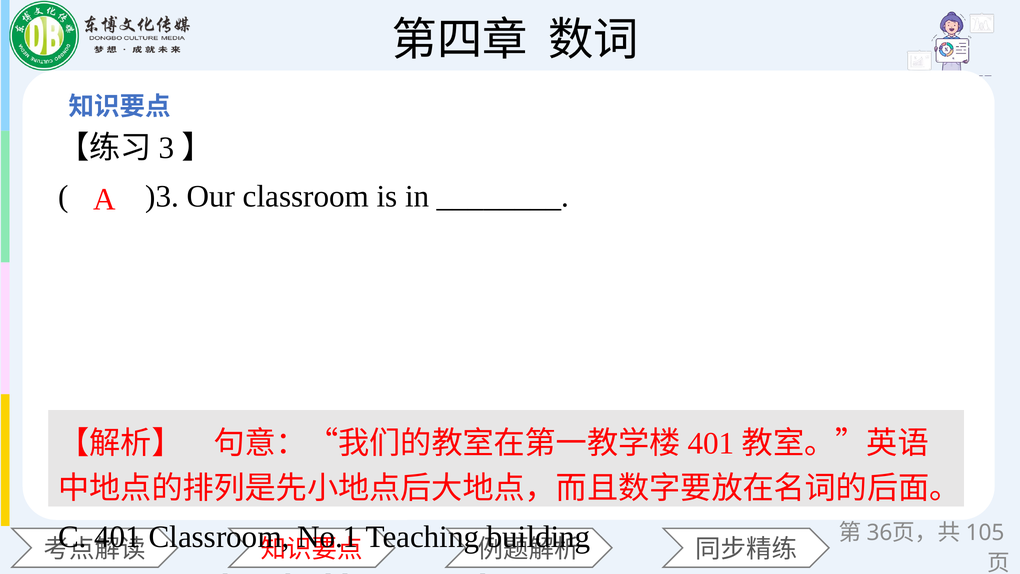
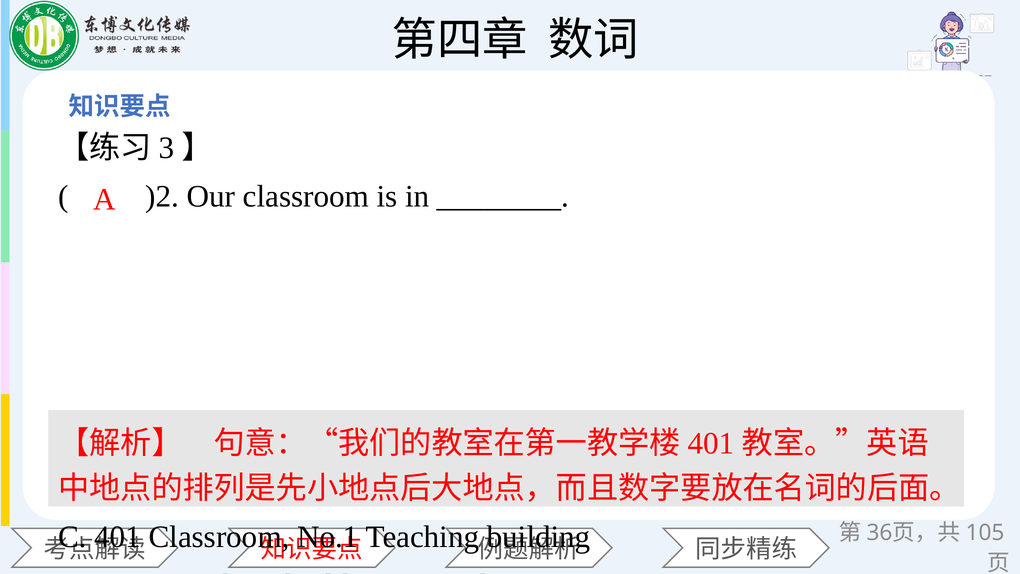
)3: )3 -> )2
